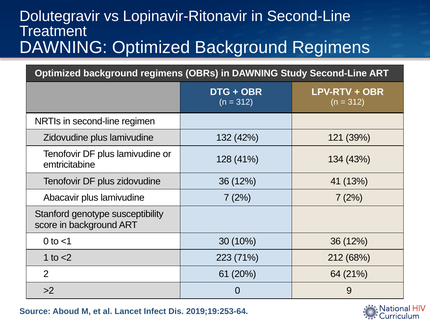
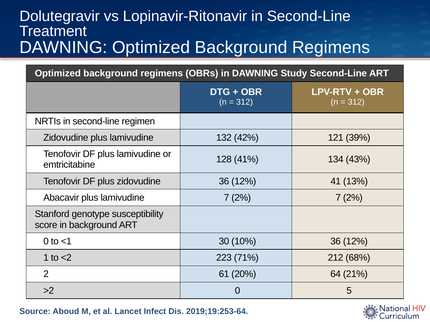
9: 9 -> 5
